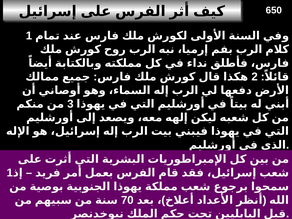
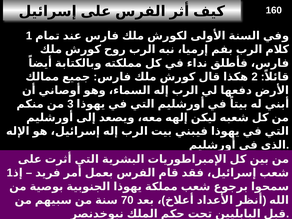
650: 650 -> 160
